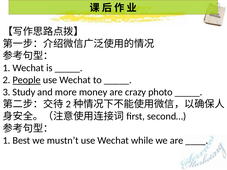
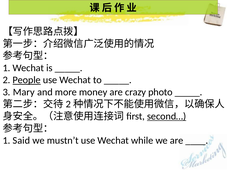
Study: Study -> Mary
second… underline: none -> present
Best: Best -> Said
